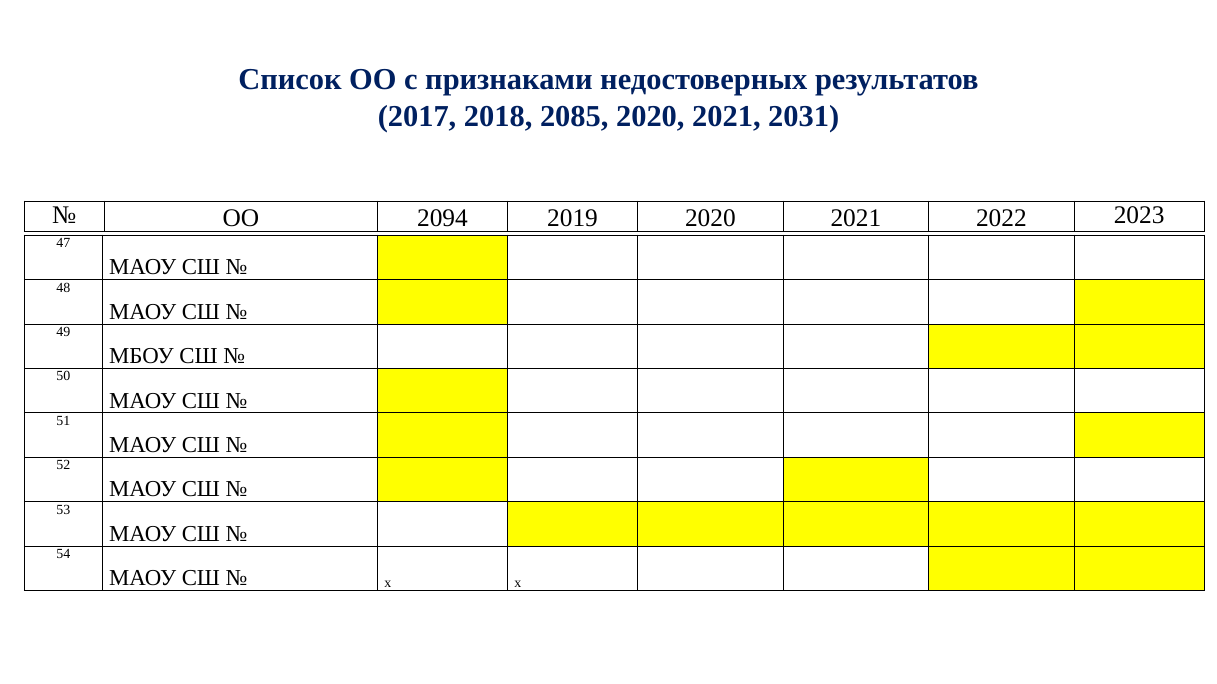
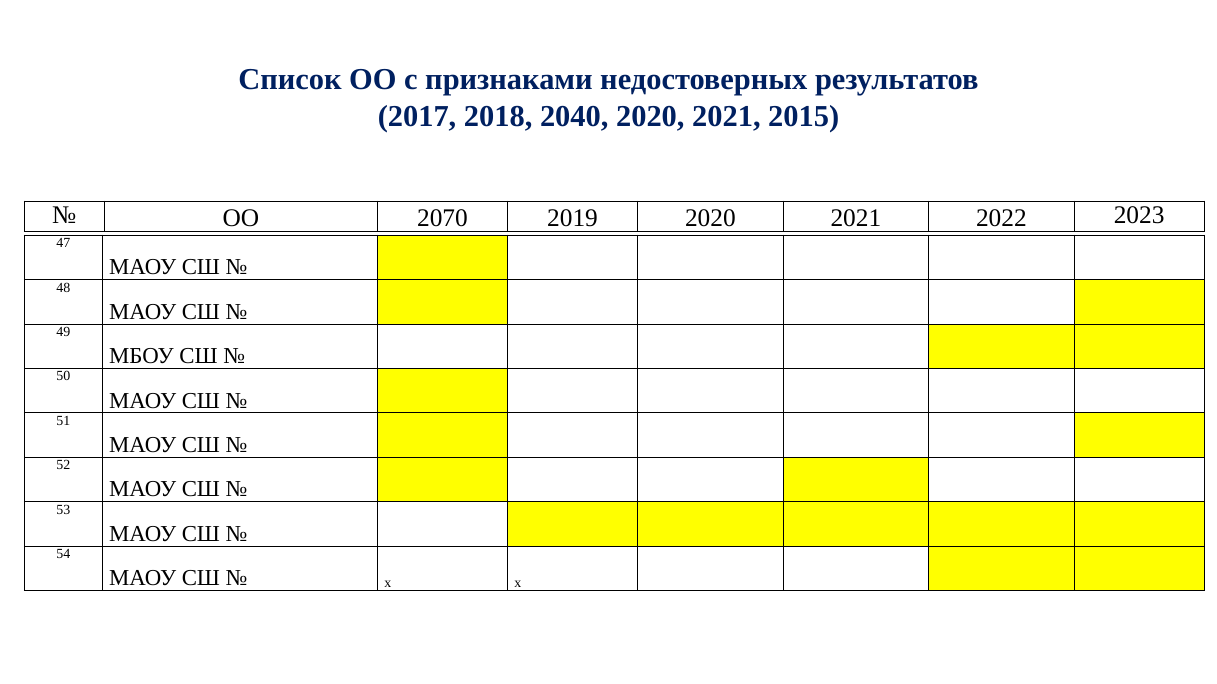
2085: 2085 -> 2040
2031: 2031 -> 2015
2094: 2094 -> 2070
